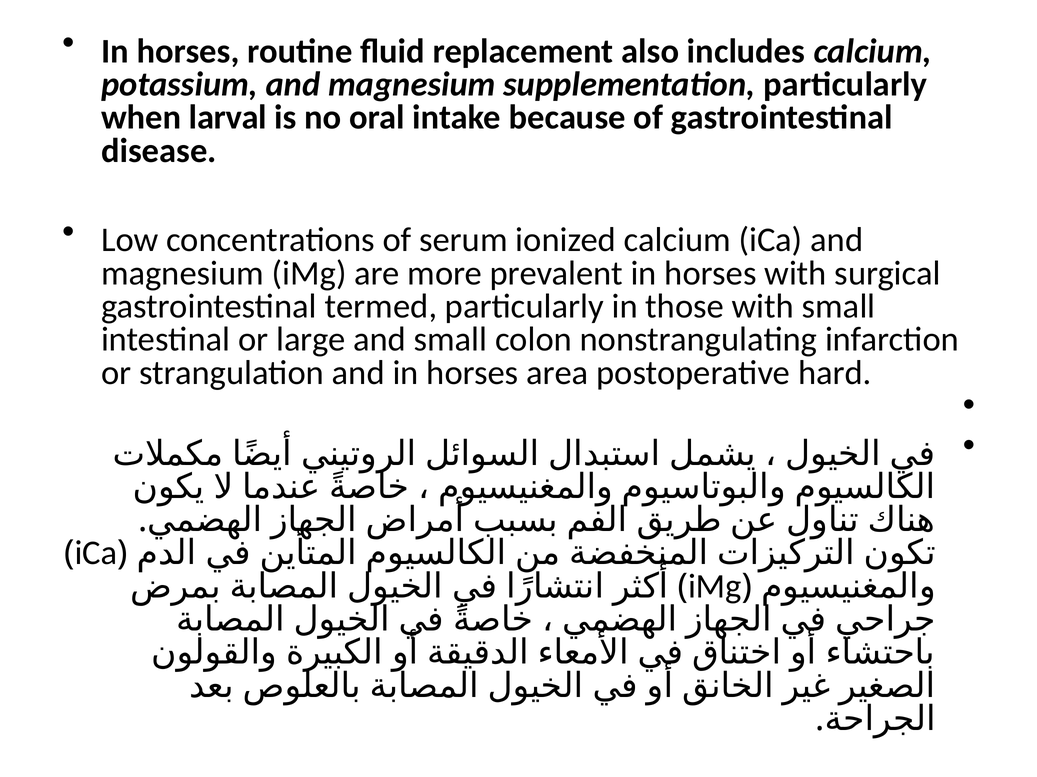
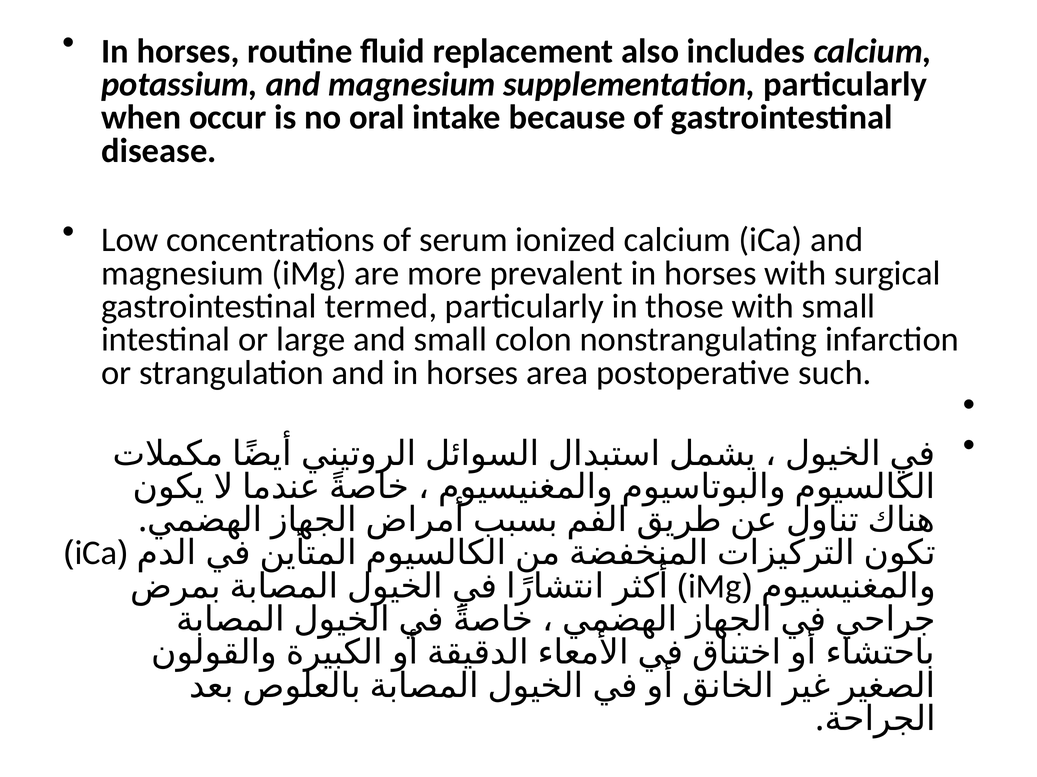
larval: larval -> occur
hard: hard -> such
